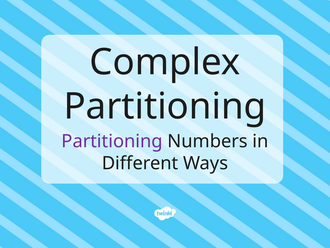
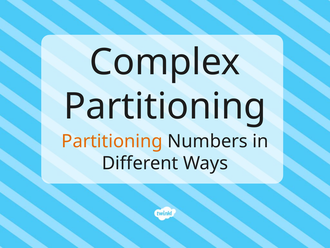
Partitioning at (112, 141) colour: purple -> orange
